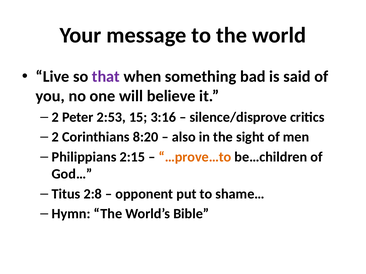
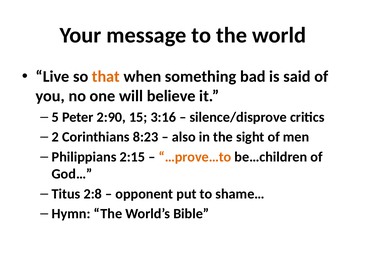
that colour: purple -> orange
2 at (55, 117): 2 -> 5
2:53: 2:53 -> 2:90
8:20: 8:20 -> 8:23
